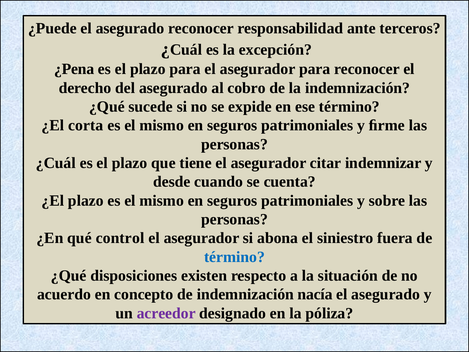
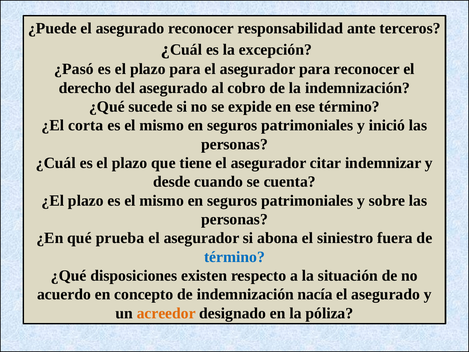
¿Pena: ¿Pena -> ¿Pasó
ﬁrme: ﬁrme -> inició
control: control -> prueba
acreedor colour: purple -> orange
